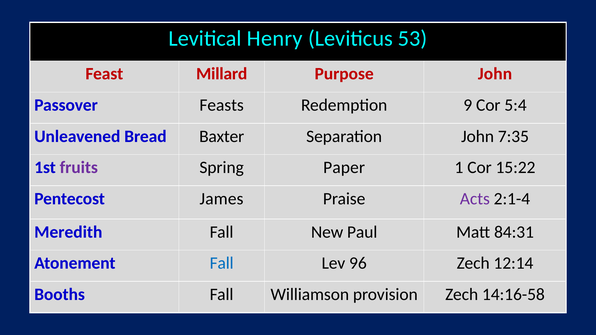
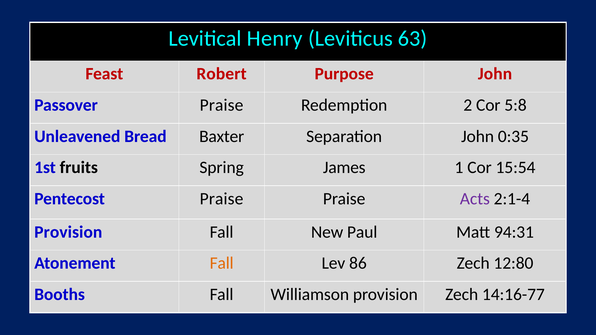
53: 53 -> 63
Millard: Millard -> Robert
Passover Feasts: Feasts -> Praise
9: 9 -> 2
5:4: 5:4 -> 5:8
7:35: 7:35 -> 0:35
fruits colour: purple -> black
Paper: Paper -> James
15:22: 15:22 -> 15:54
Pentecost James: James -> Praise
Meredith at (68, 232): Meredith -> Provision
84:31: 84:31 -> 94:31
Fall at (222, 263) colour: blue -> orange
96: 96 -> 86
12:14: 12:14 -> 12:80
14:16-58: 14:16-58 -> 14:16-77
